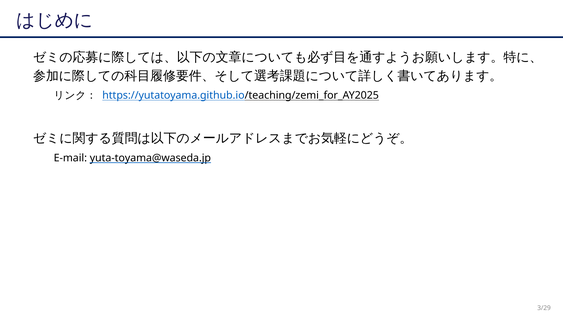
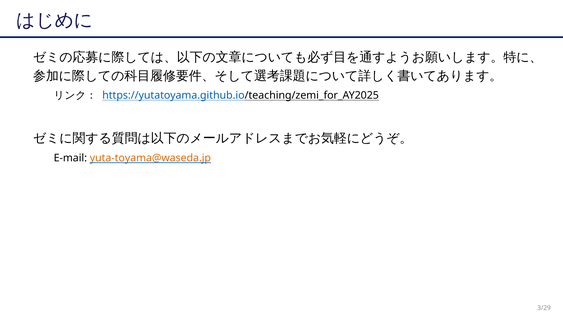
yuta-toyama@waseda.jp colour: black -> orange
